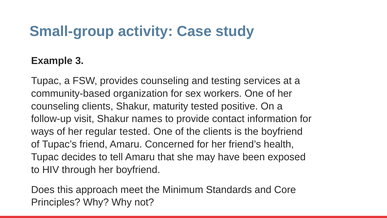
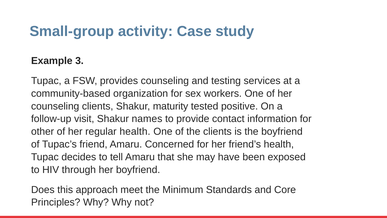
ways: ways -> other
regular tested: tested -> health
